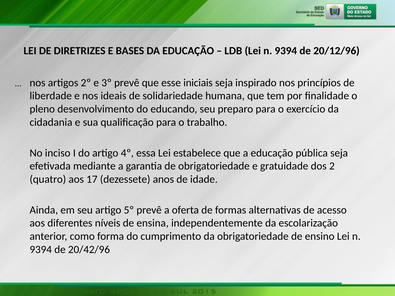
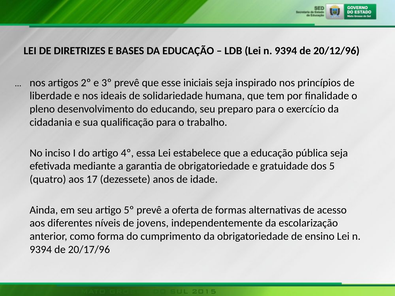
2: 2 -> 5
ensina: ensina -> jovens
20/42/96: 20/42/96 -> 20/17/96
